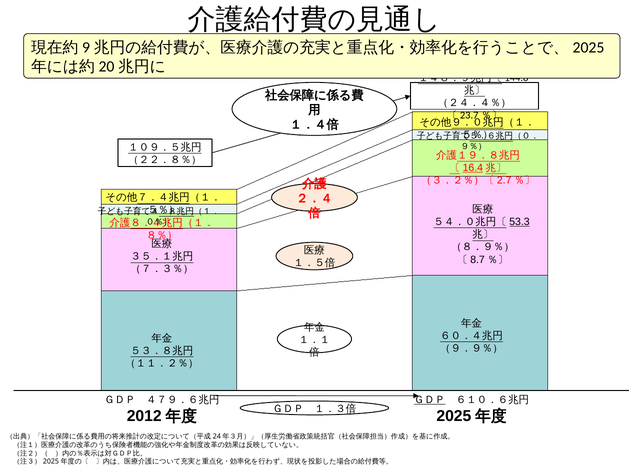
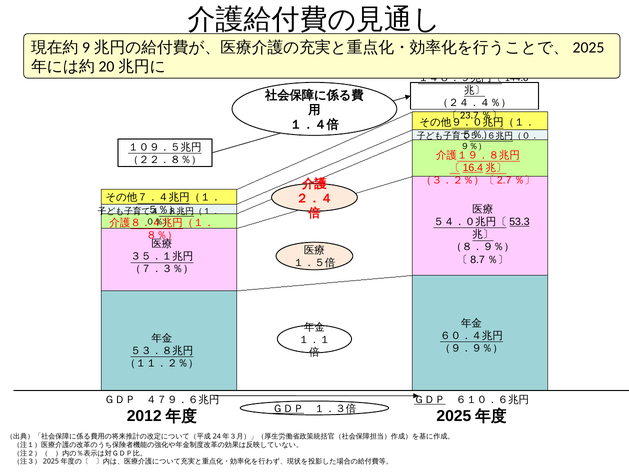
ＧＤＰ at (288, 408) underline: none -> present
